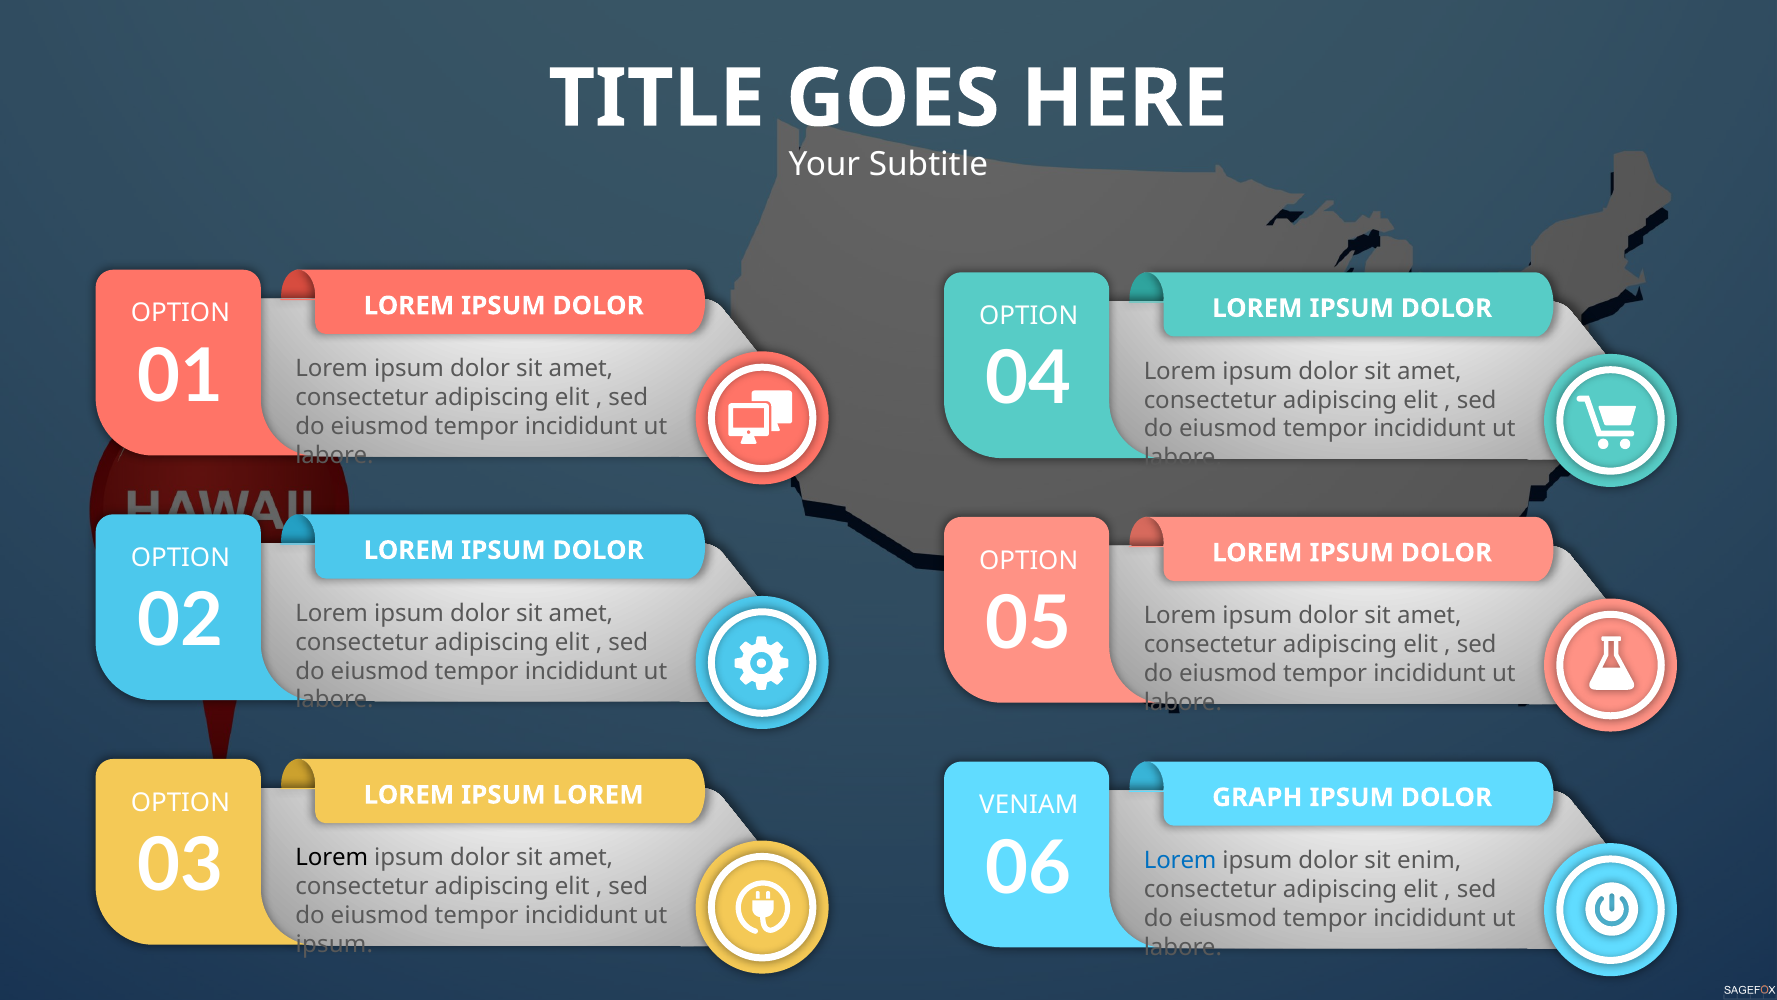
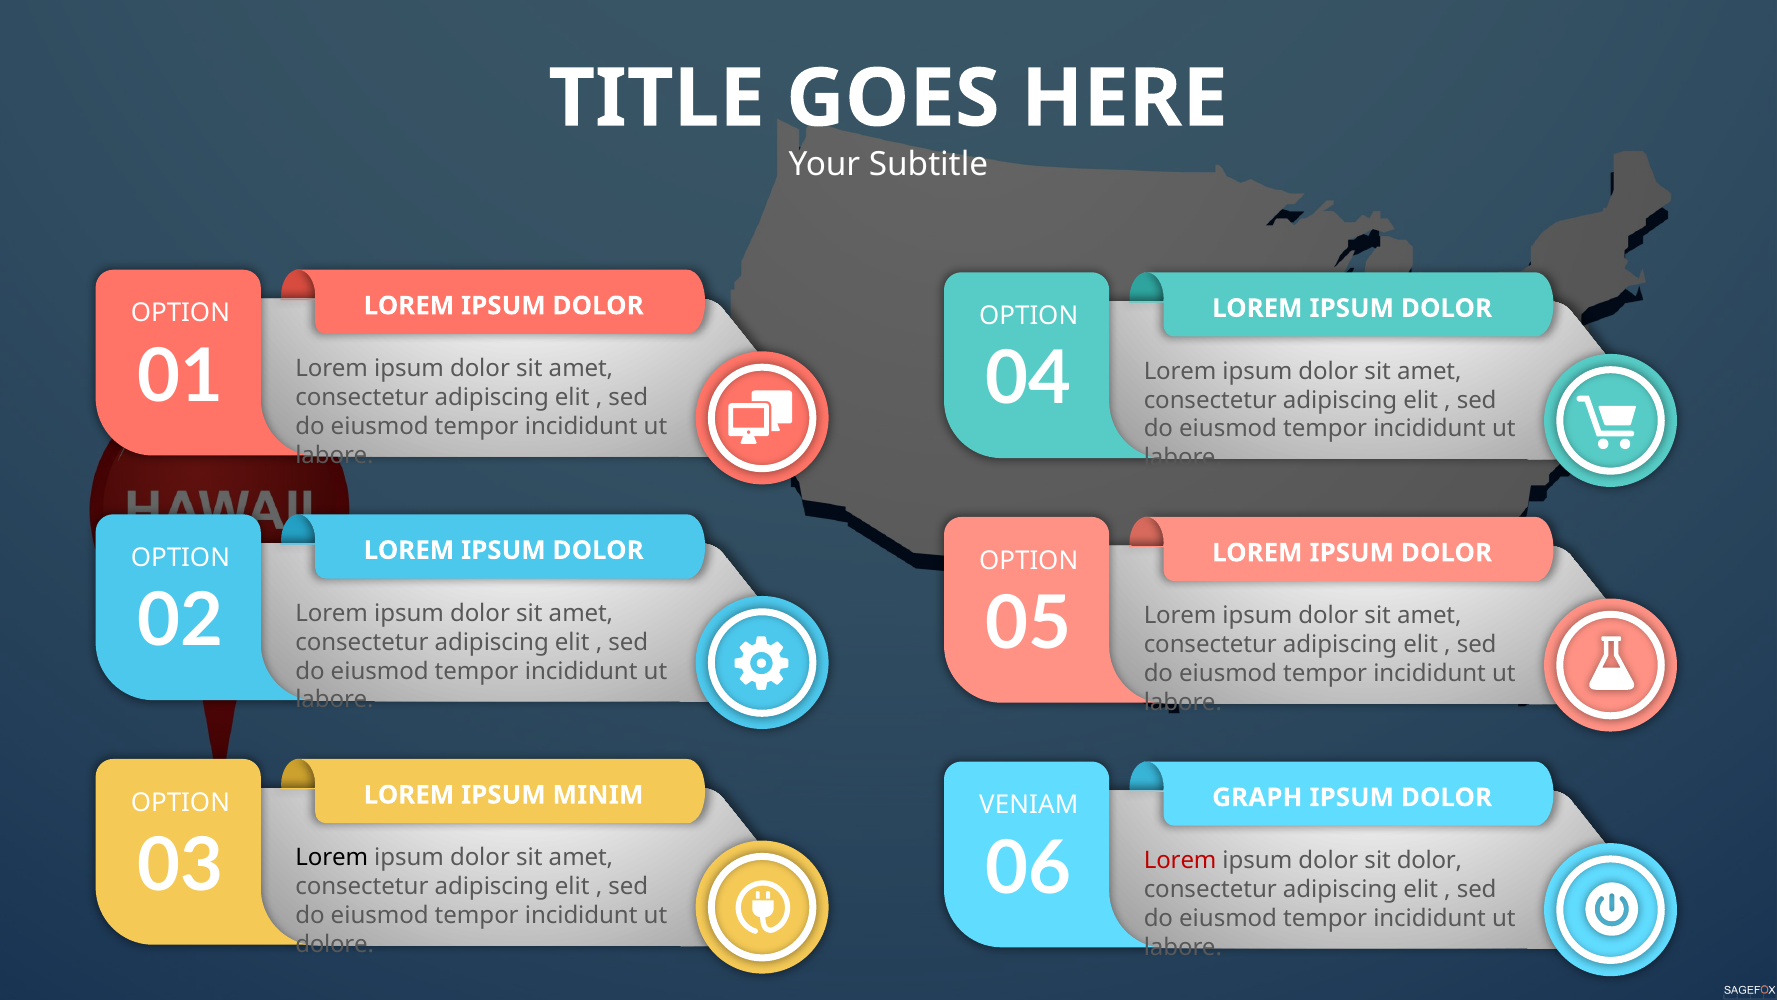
LOREM IPSUM LOREM: LOREM -> MINIM
Lorem at (1180, 860) colour: blue -> red
sit enim: enim -> dolor
ipsum at (334, 944): ipsum -> dolore
